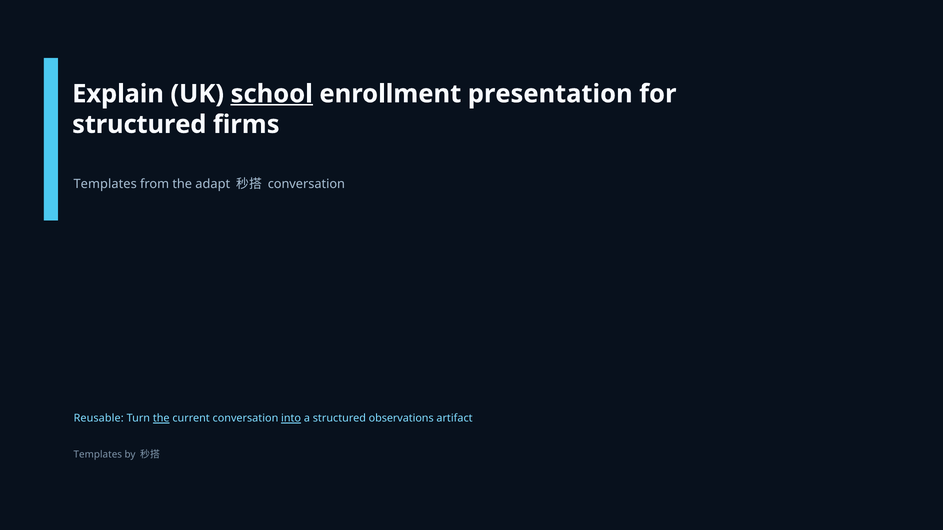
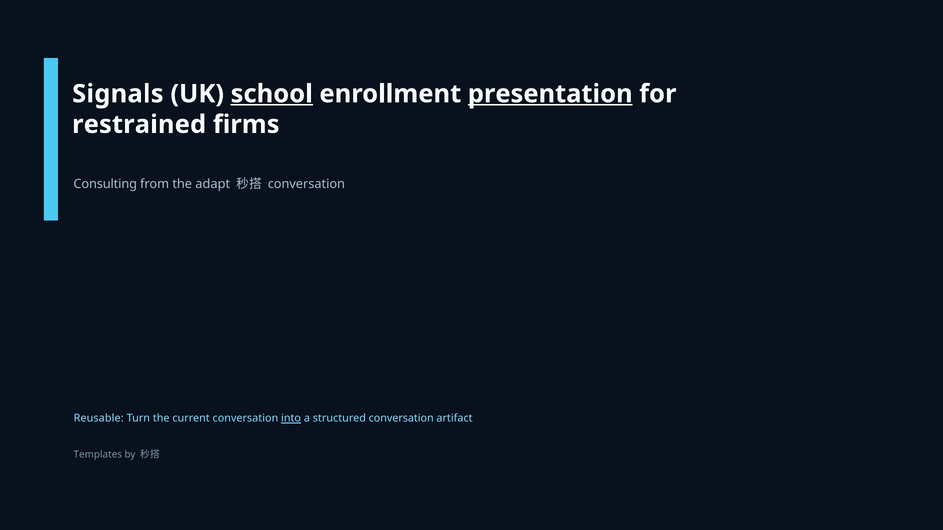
Explain: Explain -> Signals
presentation underline: none -> present
structured at (139, 125): structured -> restrained
Templates at (105, 184): Templates -> Consulting
the at (161, 419) underline: present -> none
structured observations: observations -> conversation
